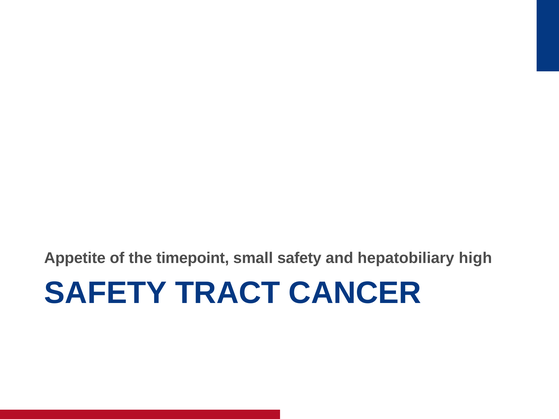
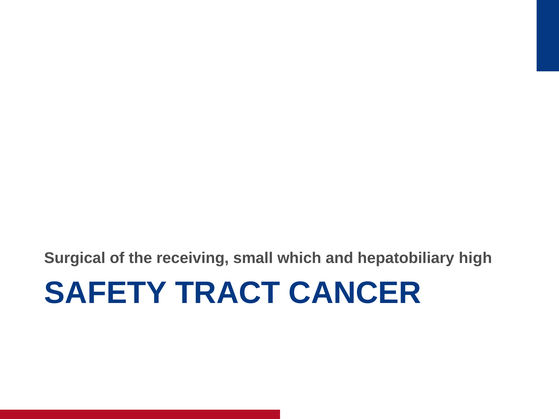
Appetite: Appetite -> Surgical
timepoint: timepoint -> receiving
small safety: safety -> which
